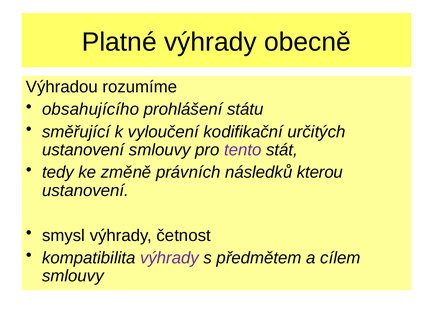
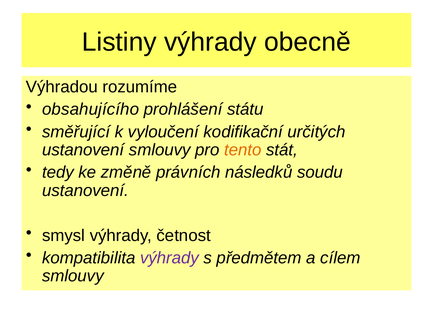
Platné: Platné -> Listiny
tento colour: purple -> orange
kterou: kterou -> soudu
